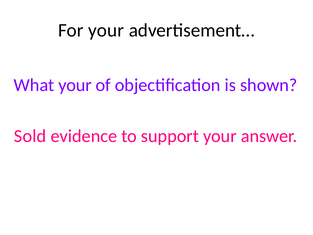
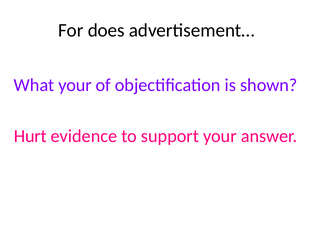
For your: your -> does
Sold: Sold -> Hurt
